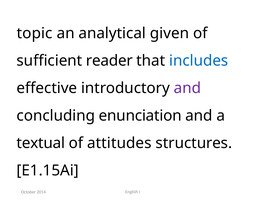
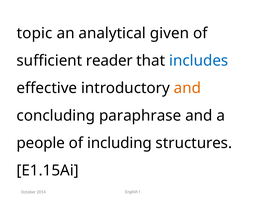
and at (187, 88) colour: purple -> orange
enunciation: enunciation -> paraphrase
textual: textual -> people
attitudes: attitudes -> including
